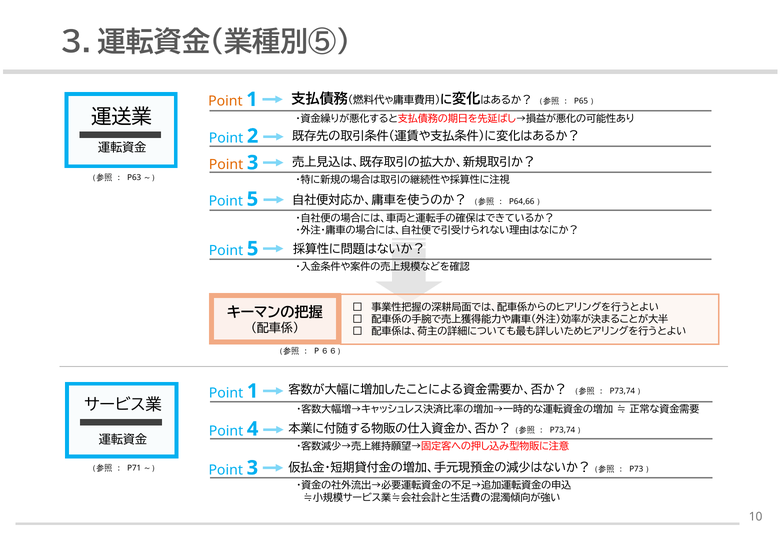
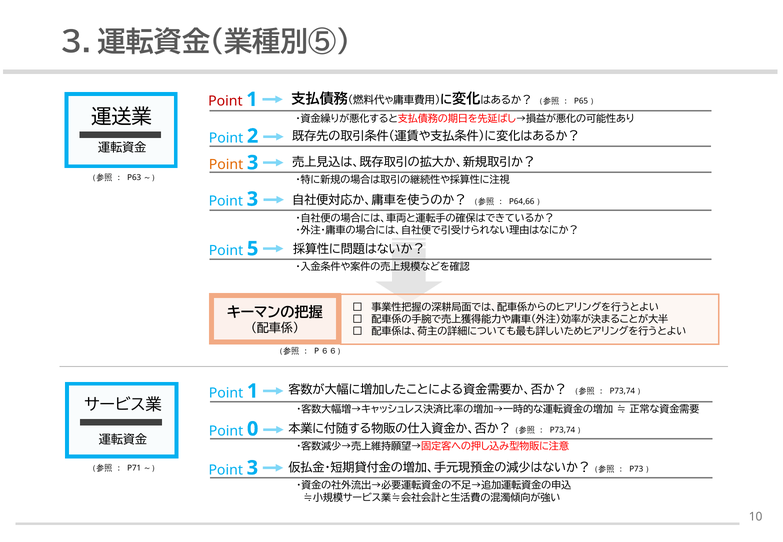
Point at (225, 101) colour: orange -> red
5 at (252, 199): 5 -> 3
4: 4 -> 0
